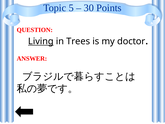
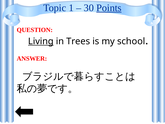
5: 5 -> 1
Points underline: none -> present
doctor: doctor -> school
